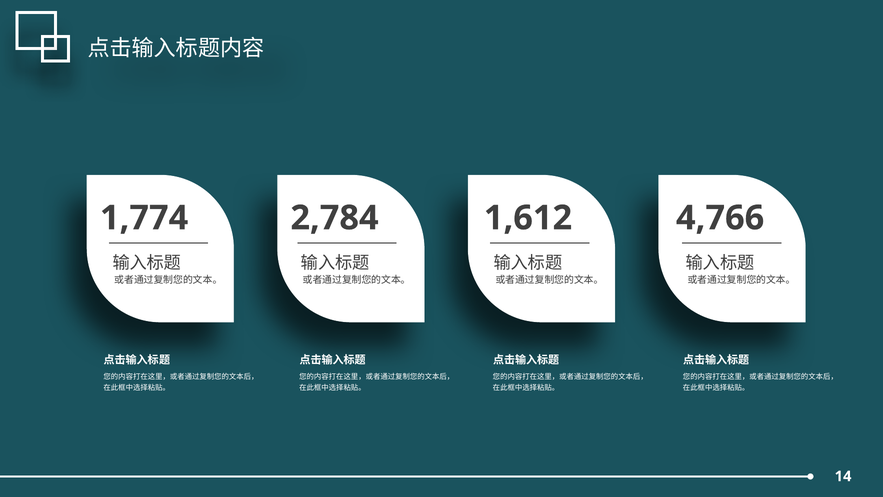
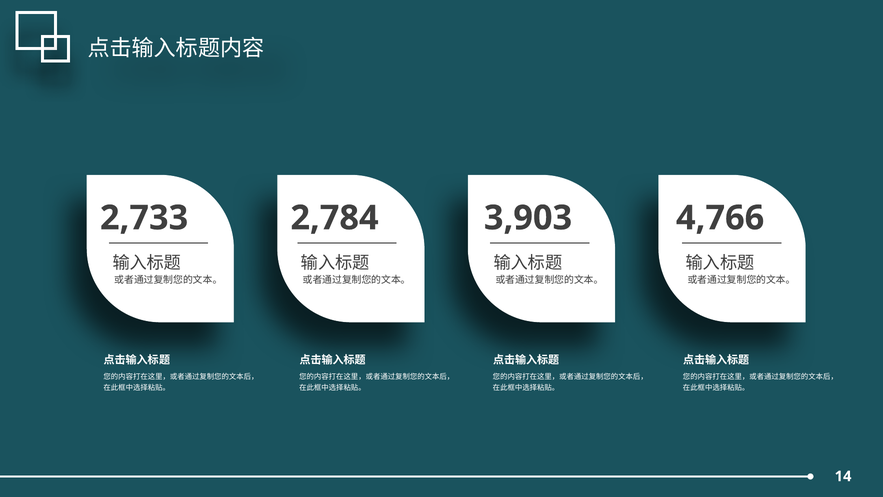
1,774: 1,774 -> 2,733
1,612: 1,612 -> 3,903
